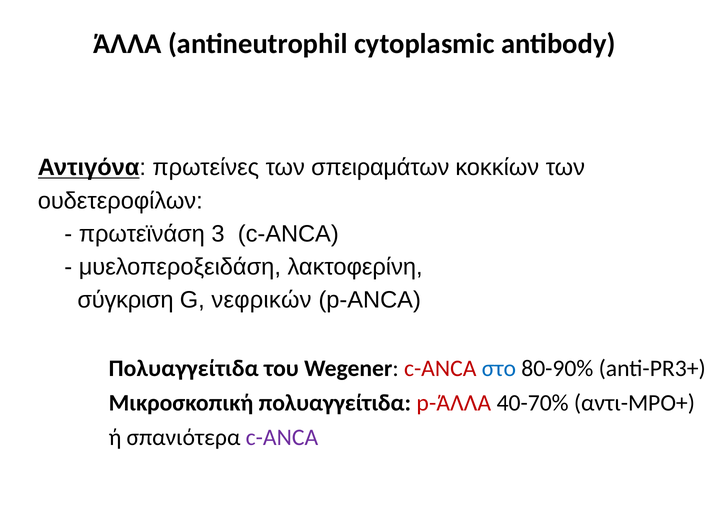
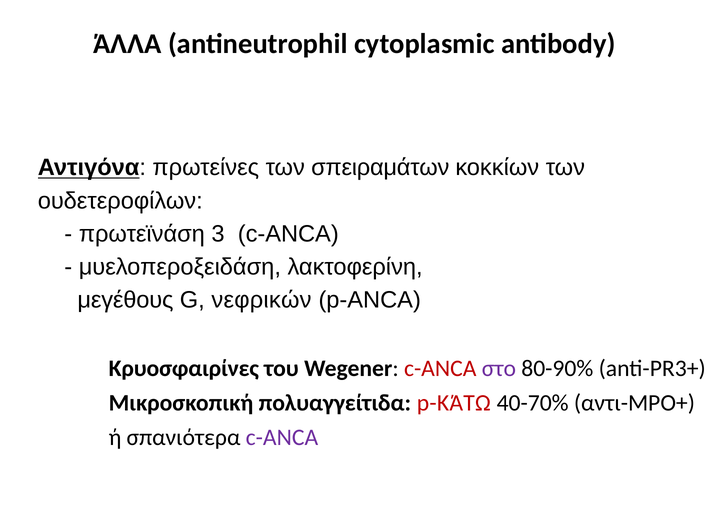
σύγκριση: σύγκριση -> μεγέθους
Πολυαγγείτιδα at (184, 368): Πολυαγγείτιδα -> Κρυοσφαιρίνες
στο colour: blue -> purple
p-ΆΛΛΑ: p-ΆΛΛΑ -> p-ΚΆΤΩ
